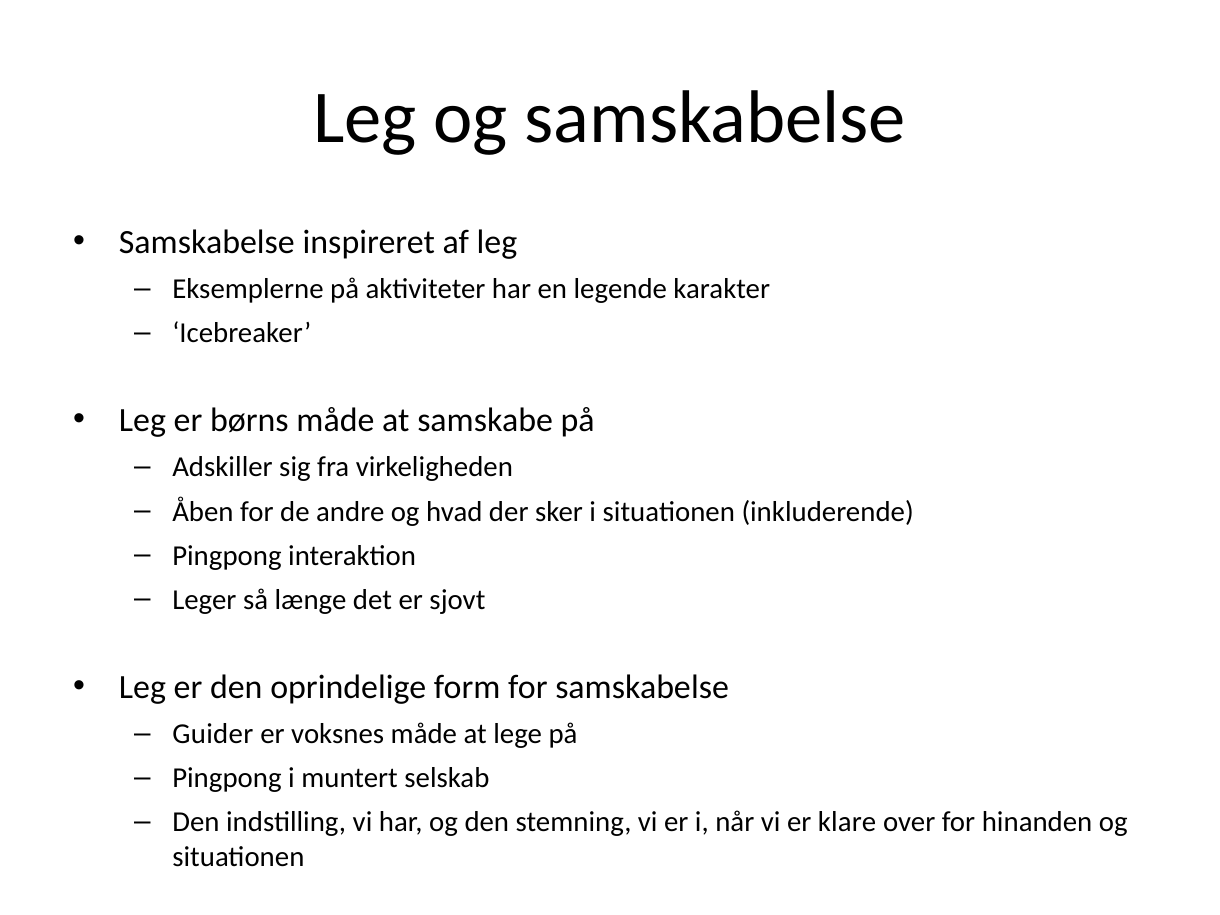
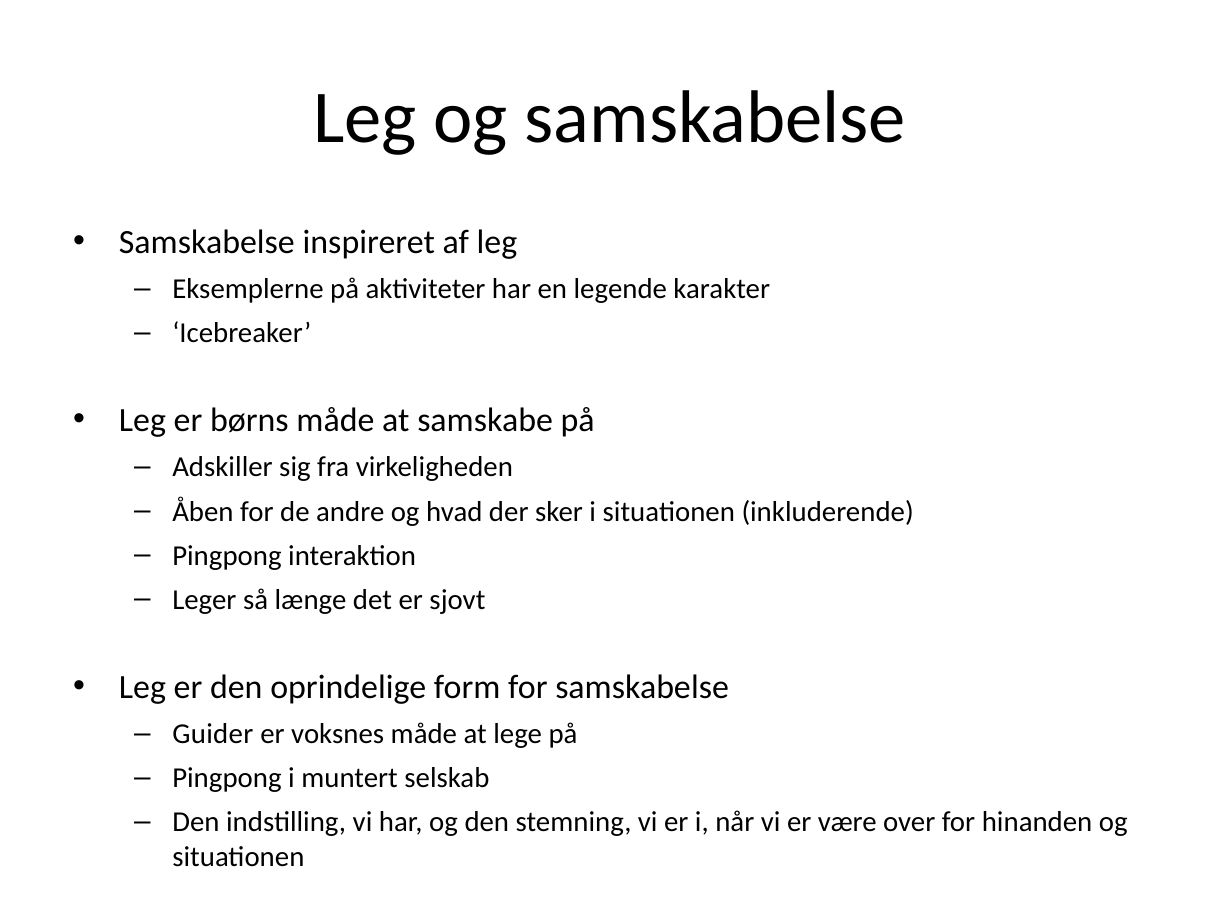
klare: klare -> være
